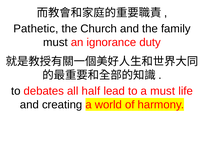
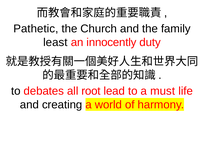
must at (55, 42): must -> least
ignorance: ignorance -> innocently
half: half -> root
